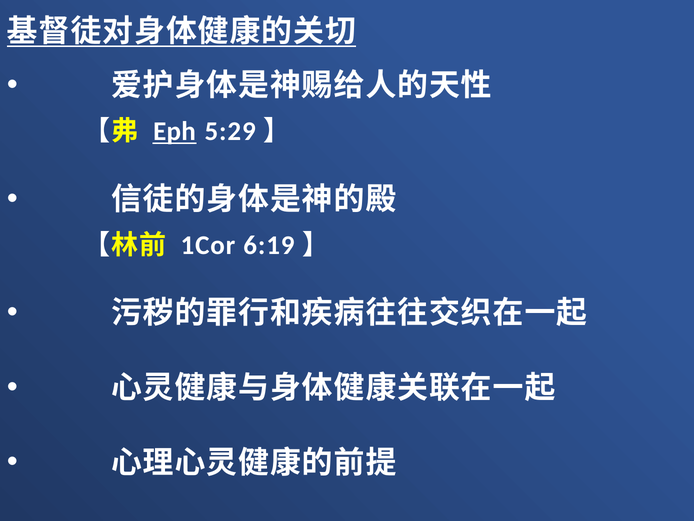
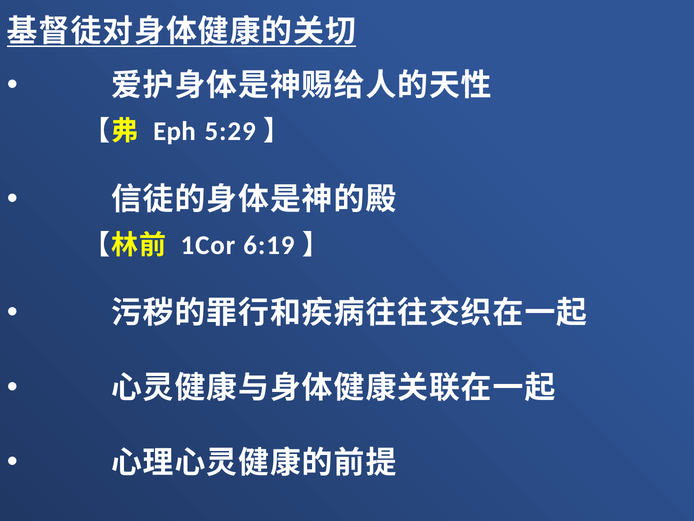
Eph underline: present -> none
